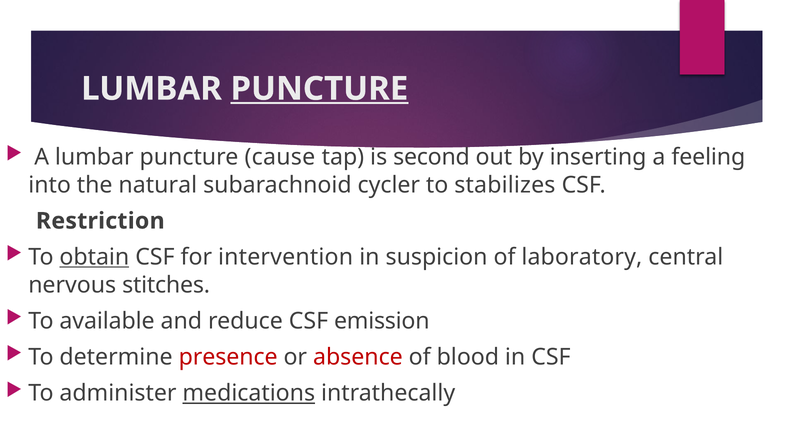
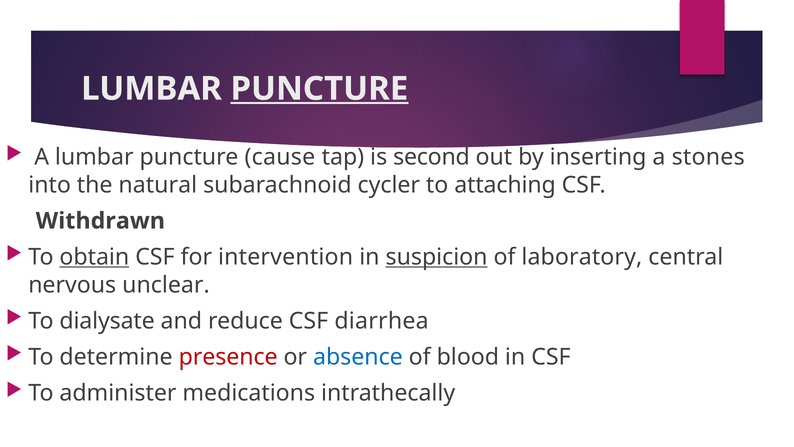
feeling: feeling -> stones
stabilizes: stabilizes -> attaching
Restriction: Restriction -> Withdrawn
suspicion underline: none -> present
stitches: stitches -> unclear
available: available -> dialysate
emission: emission -> diarrhea
absence colour: red -> blue
medications underline: present -> none
